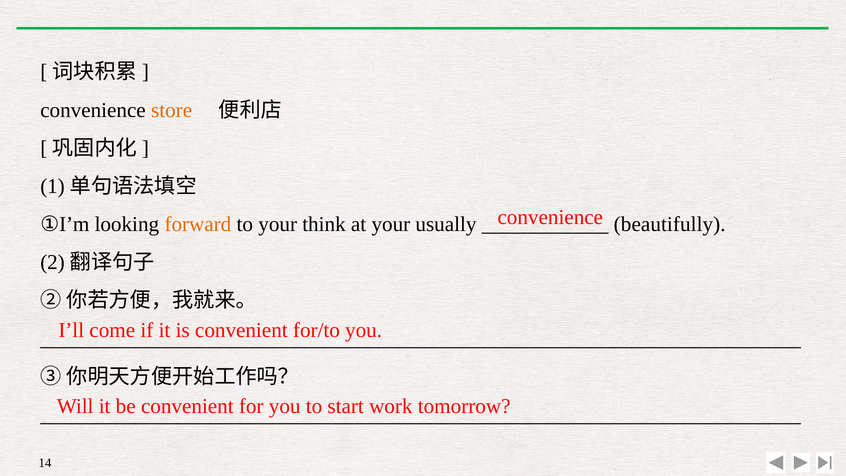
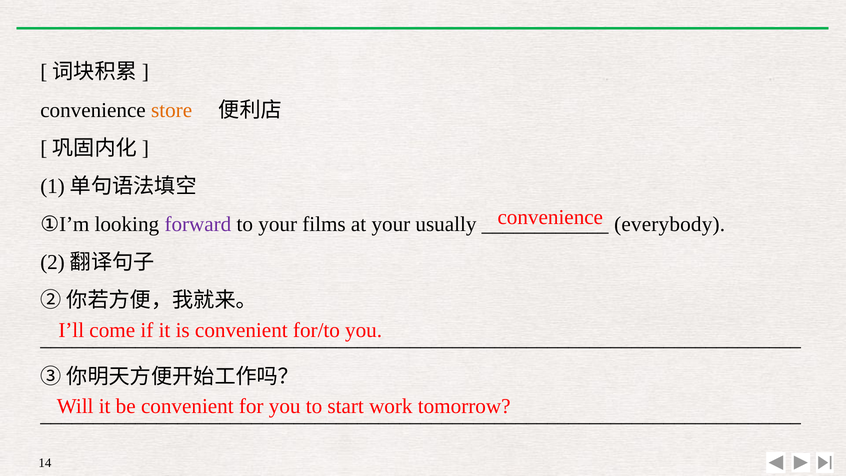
forward colour: orange -> purple
think: think -> films
beautifully: beautifully -> everybody
